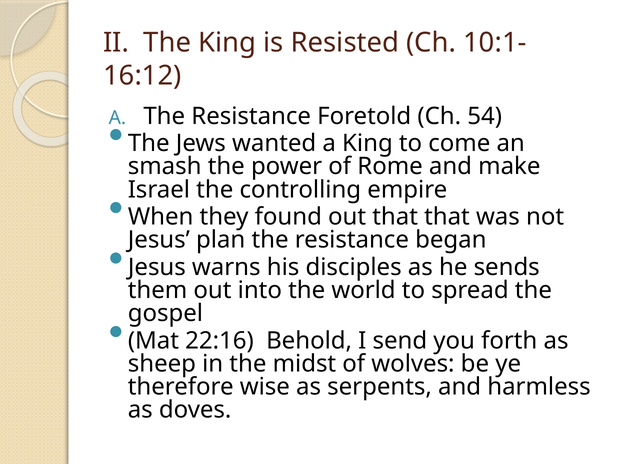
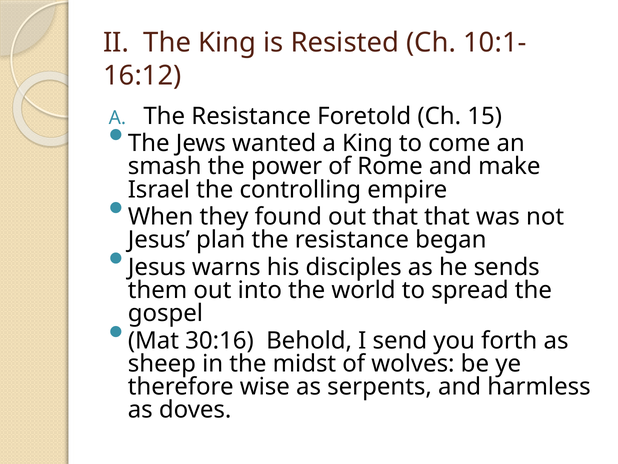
54: 54 -> 15
22:16: 22:16 -> 30:16
